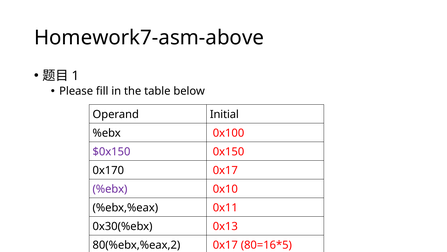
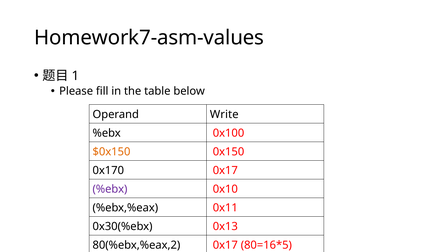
Homework7-asm-above: Homework7-asm-above -> Homework7-asm-values
Initial: Initial -> Write
$0x150 colour: purple -> orange
